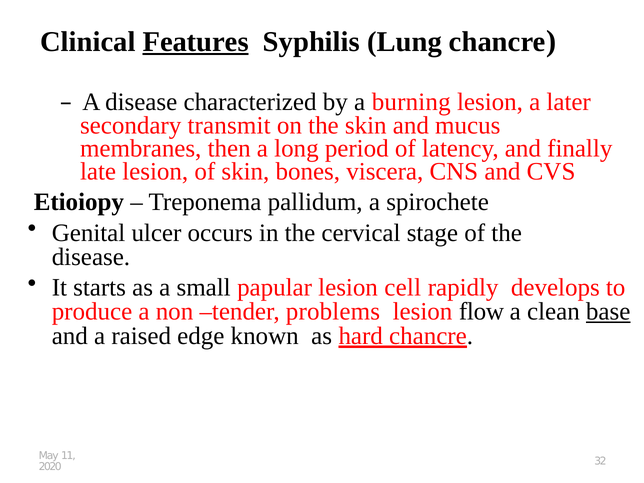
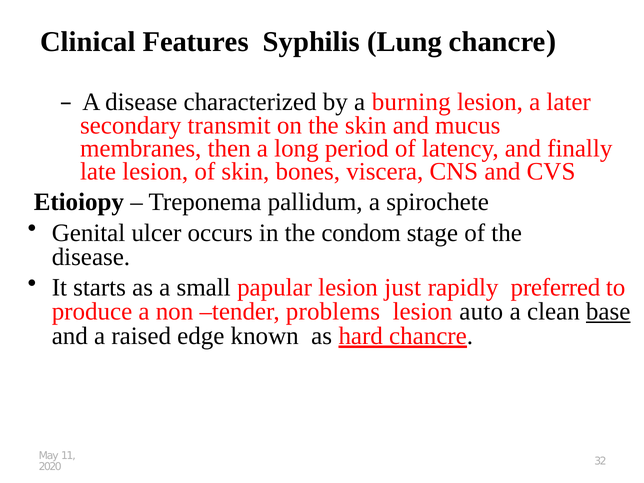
Features underline: present -> none
cervical: cervical -> condom
cell: cell -> just
develops: develops -> preferred
flow: flow -> auto
